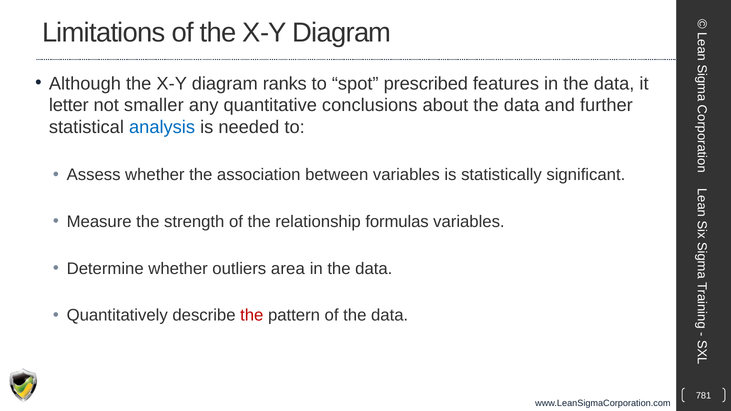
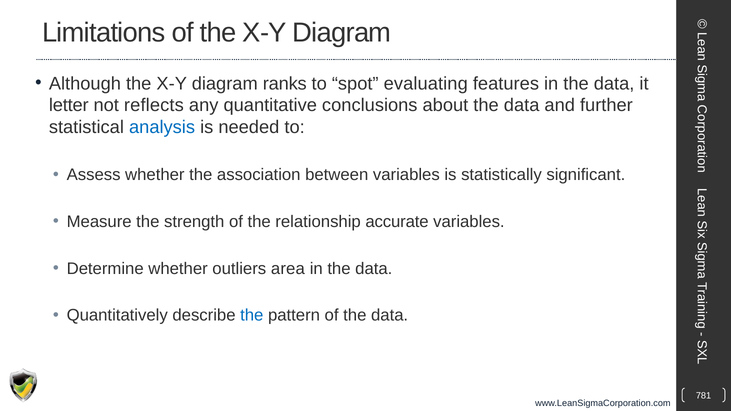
prescribed: prescribed -> evaluating
smaller: smaller -> reflects
formulas: formulas -> accurate
the at (252, 316) colour: red -> blue
